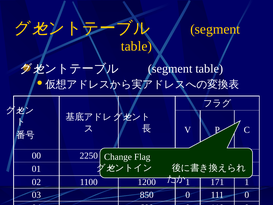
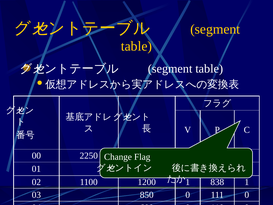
171: 171 -> 838
